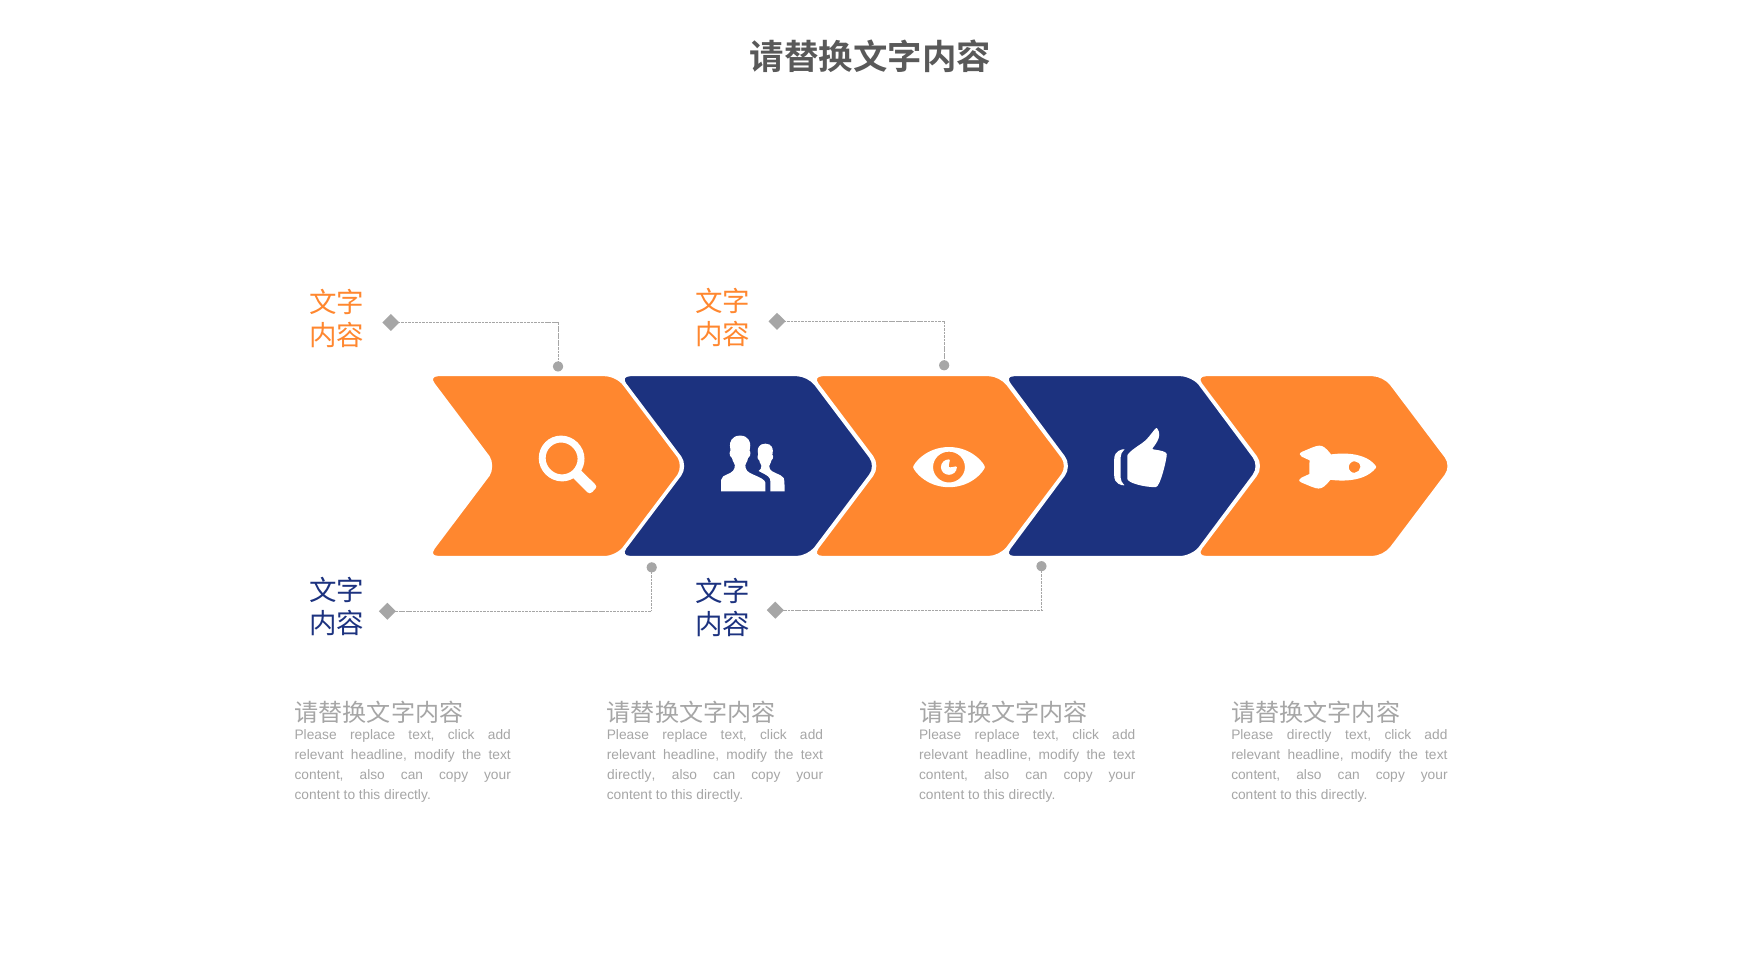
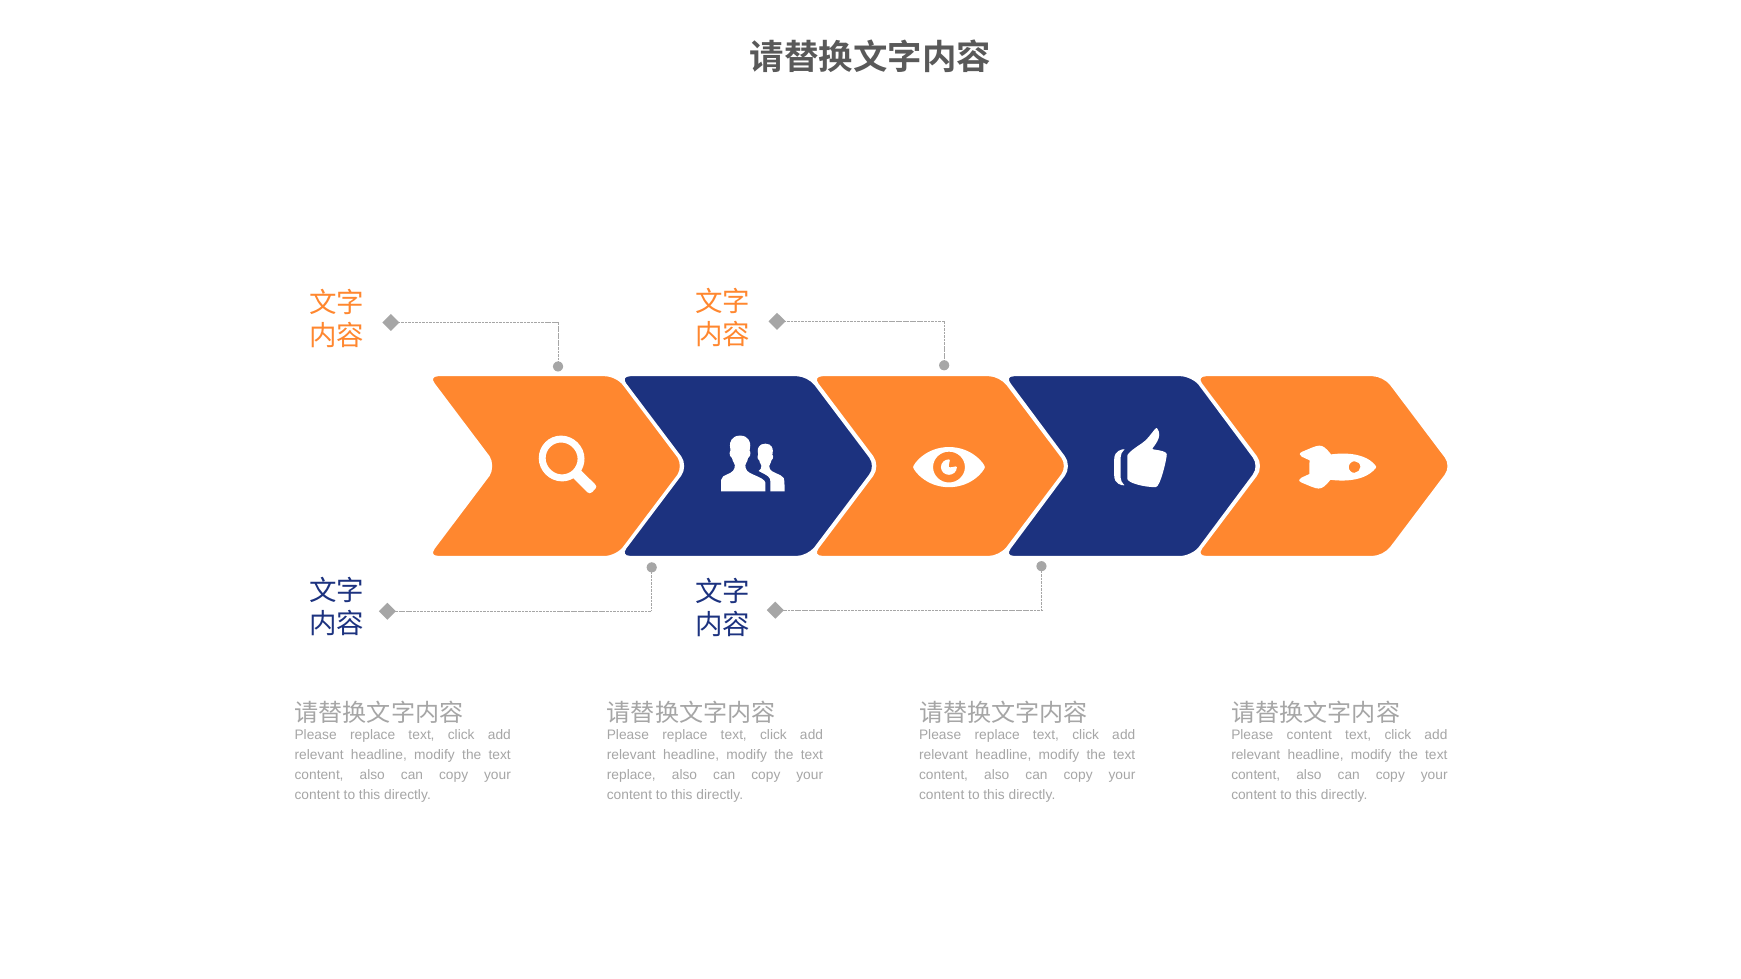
Please directly: directly -> content
directly at (631, 775): directly -> replace
